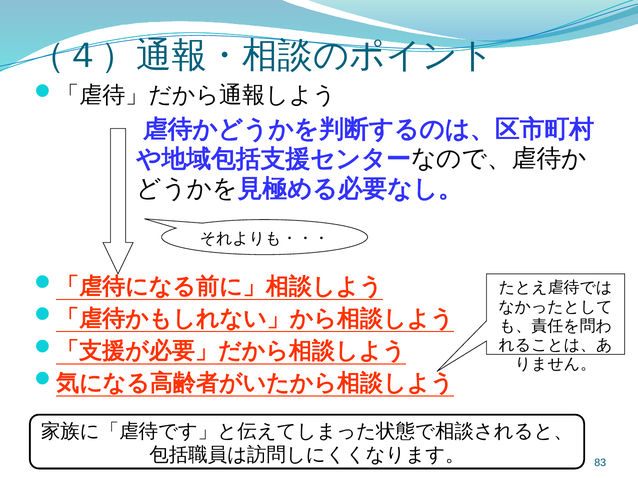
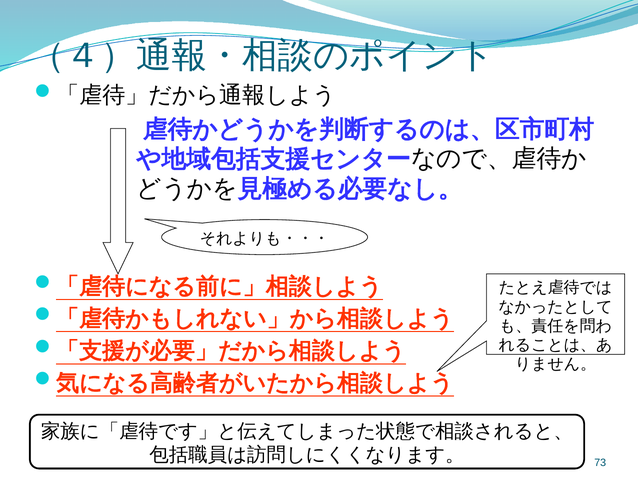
83: 83 -> 73
